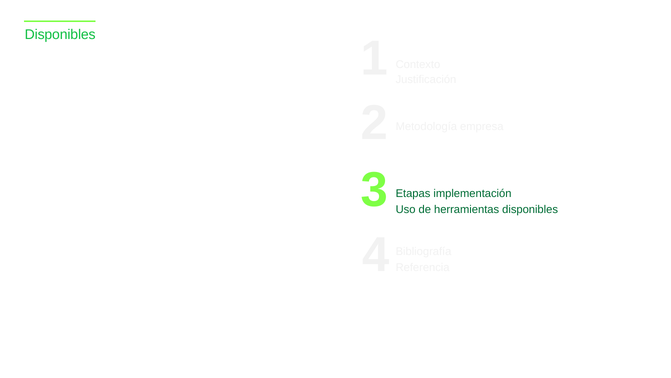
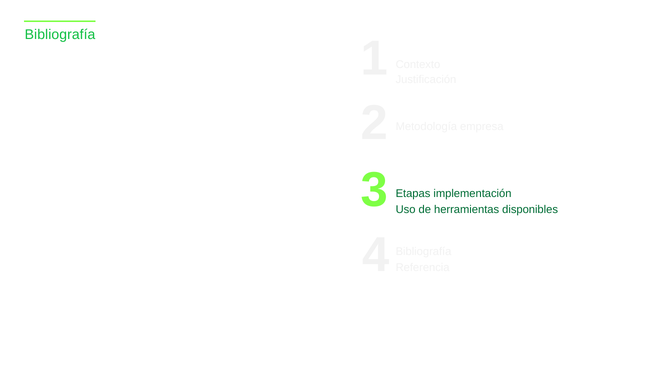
Disponibles at (60, 35): Disponibles -> Bibliografía
